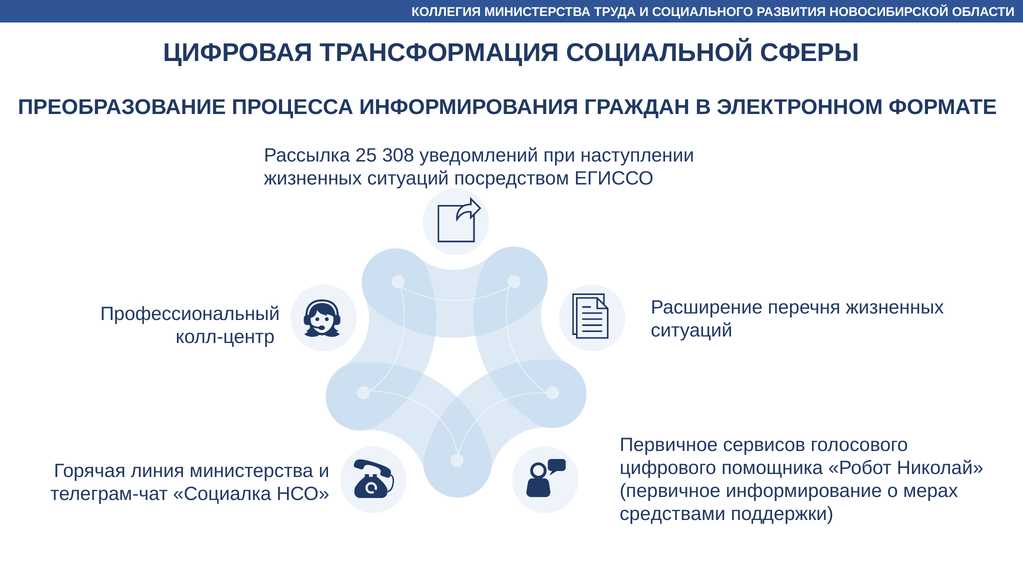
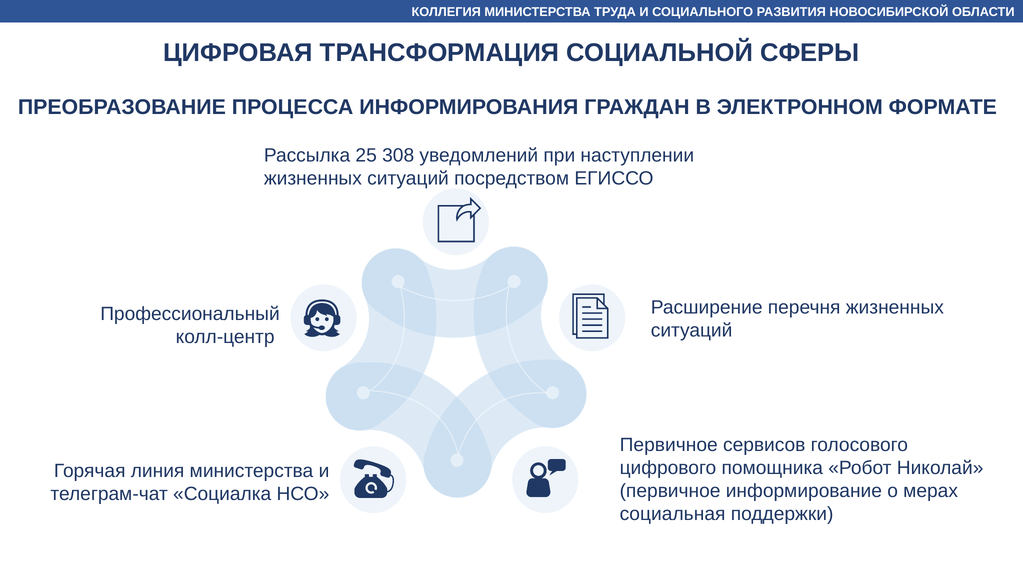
средствами: средствами -> социальная
